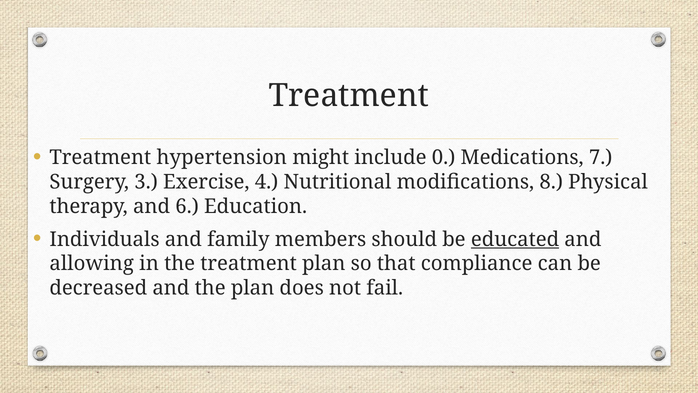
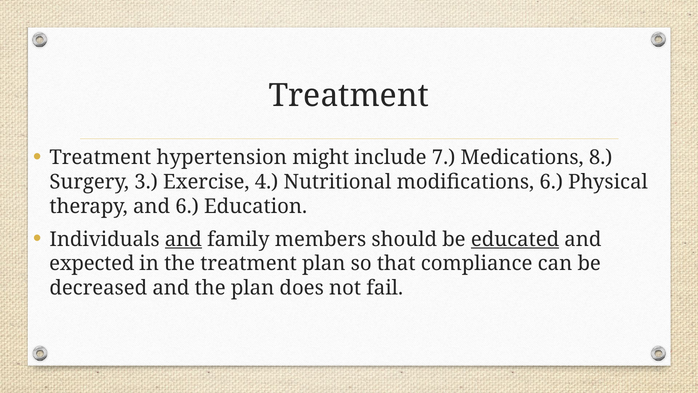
0: 0 -> 7
7: 7 -> 8
modifications 8: 8 -> 6
and at (183, 239) underline: none -> present
allowing: allowing -> expected
